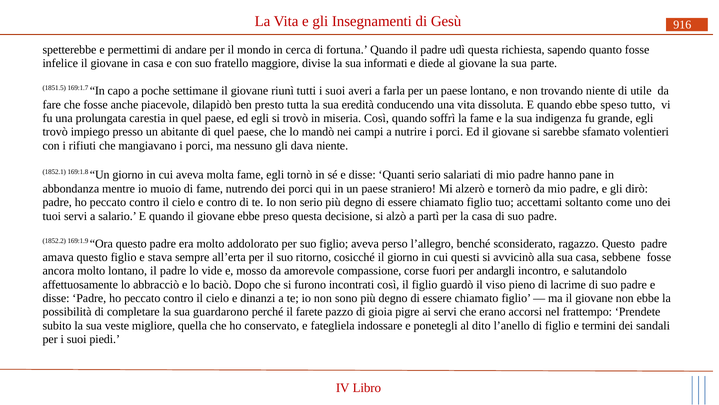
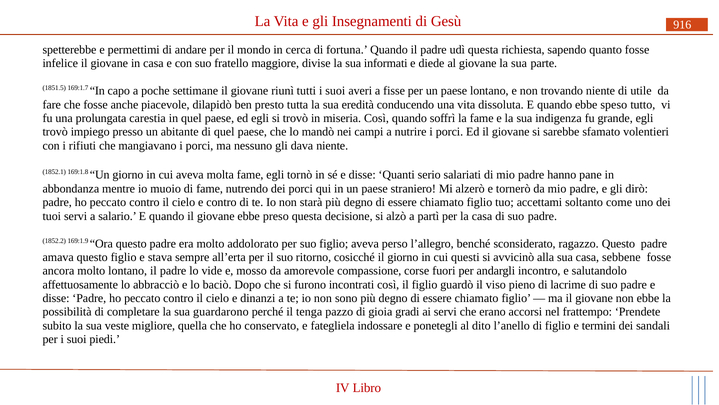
farla: farla -> fisse
non serio: serio -> starà
farete: farete -> tenga
pigre: pigre -> gradi
